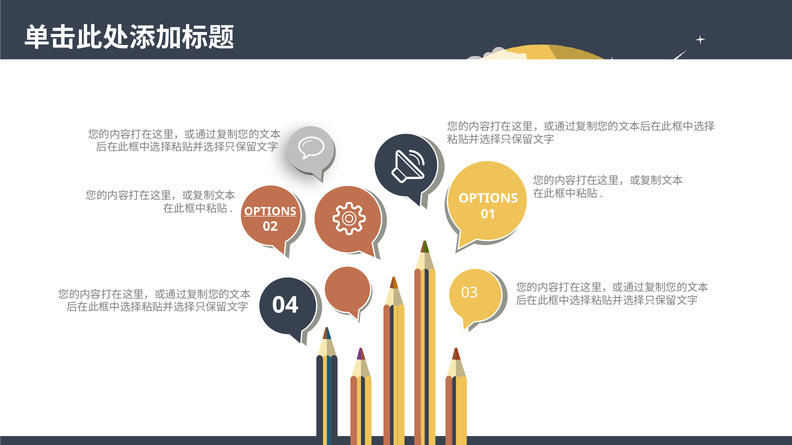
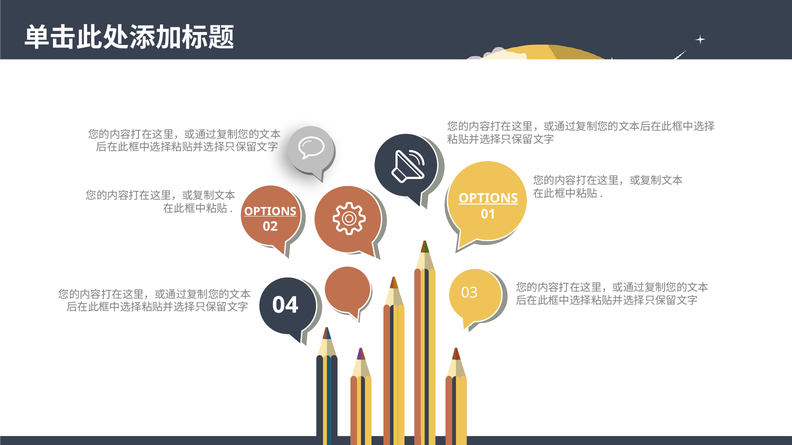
OPTIONS at (488, 198) underline: none -> present
